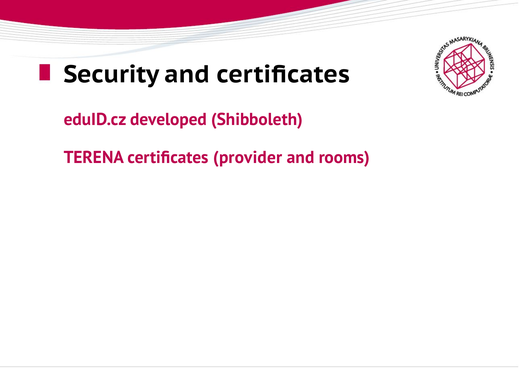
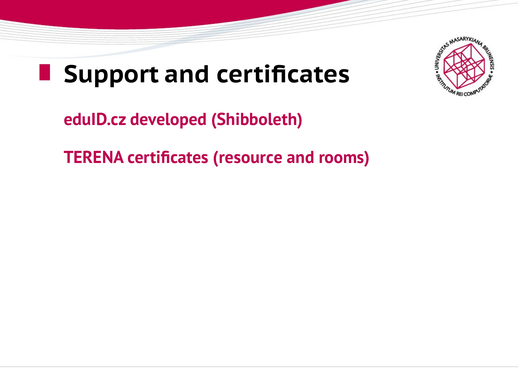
Security: Security -> Support
provider: provider -> resource
